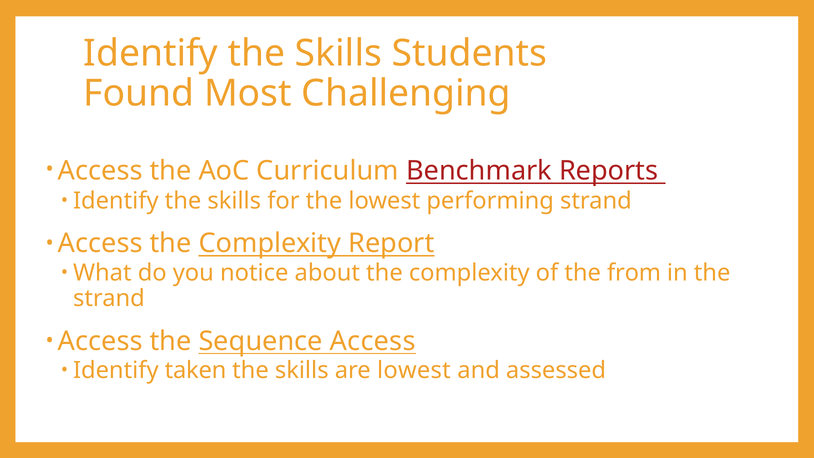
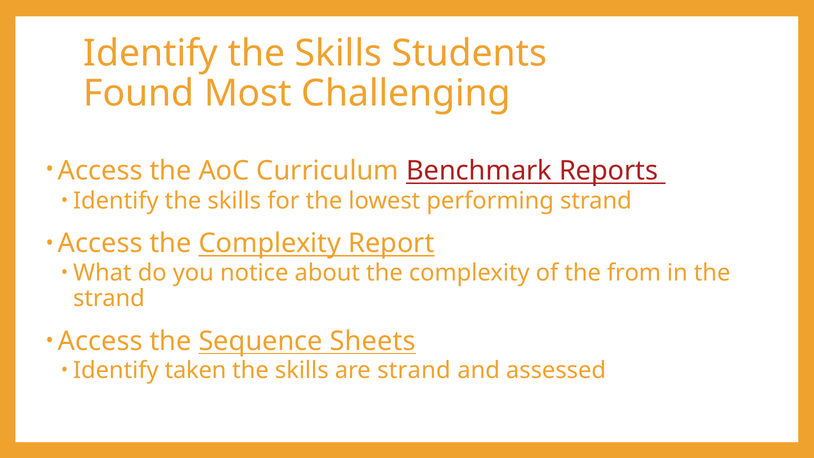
Sequence Access: Access -> Sheets
are lowest: lowest -> strand
